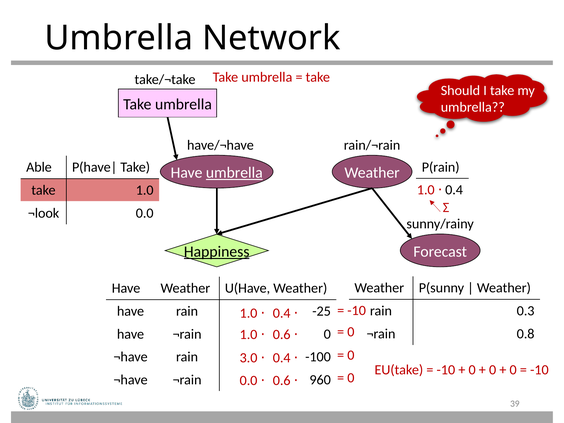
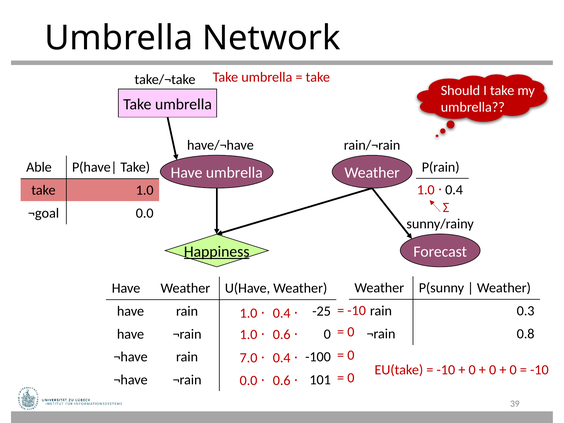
umbrella at (234, 173) underline: present -> none
¬look: ¬look -> ¬goal
3.0: 3.0 -> 7.0
960: 960 -> 101
